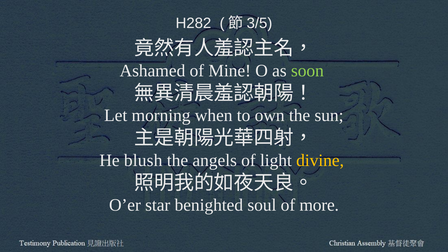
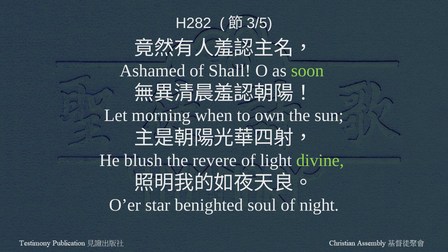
Mine: Mine -> Shall
angels: angels -> revere
divine colour: yellow -> light green
more: more -> night
